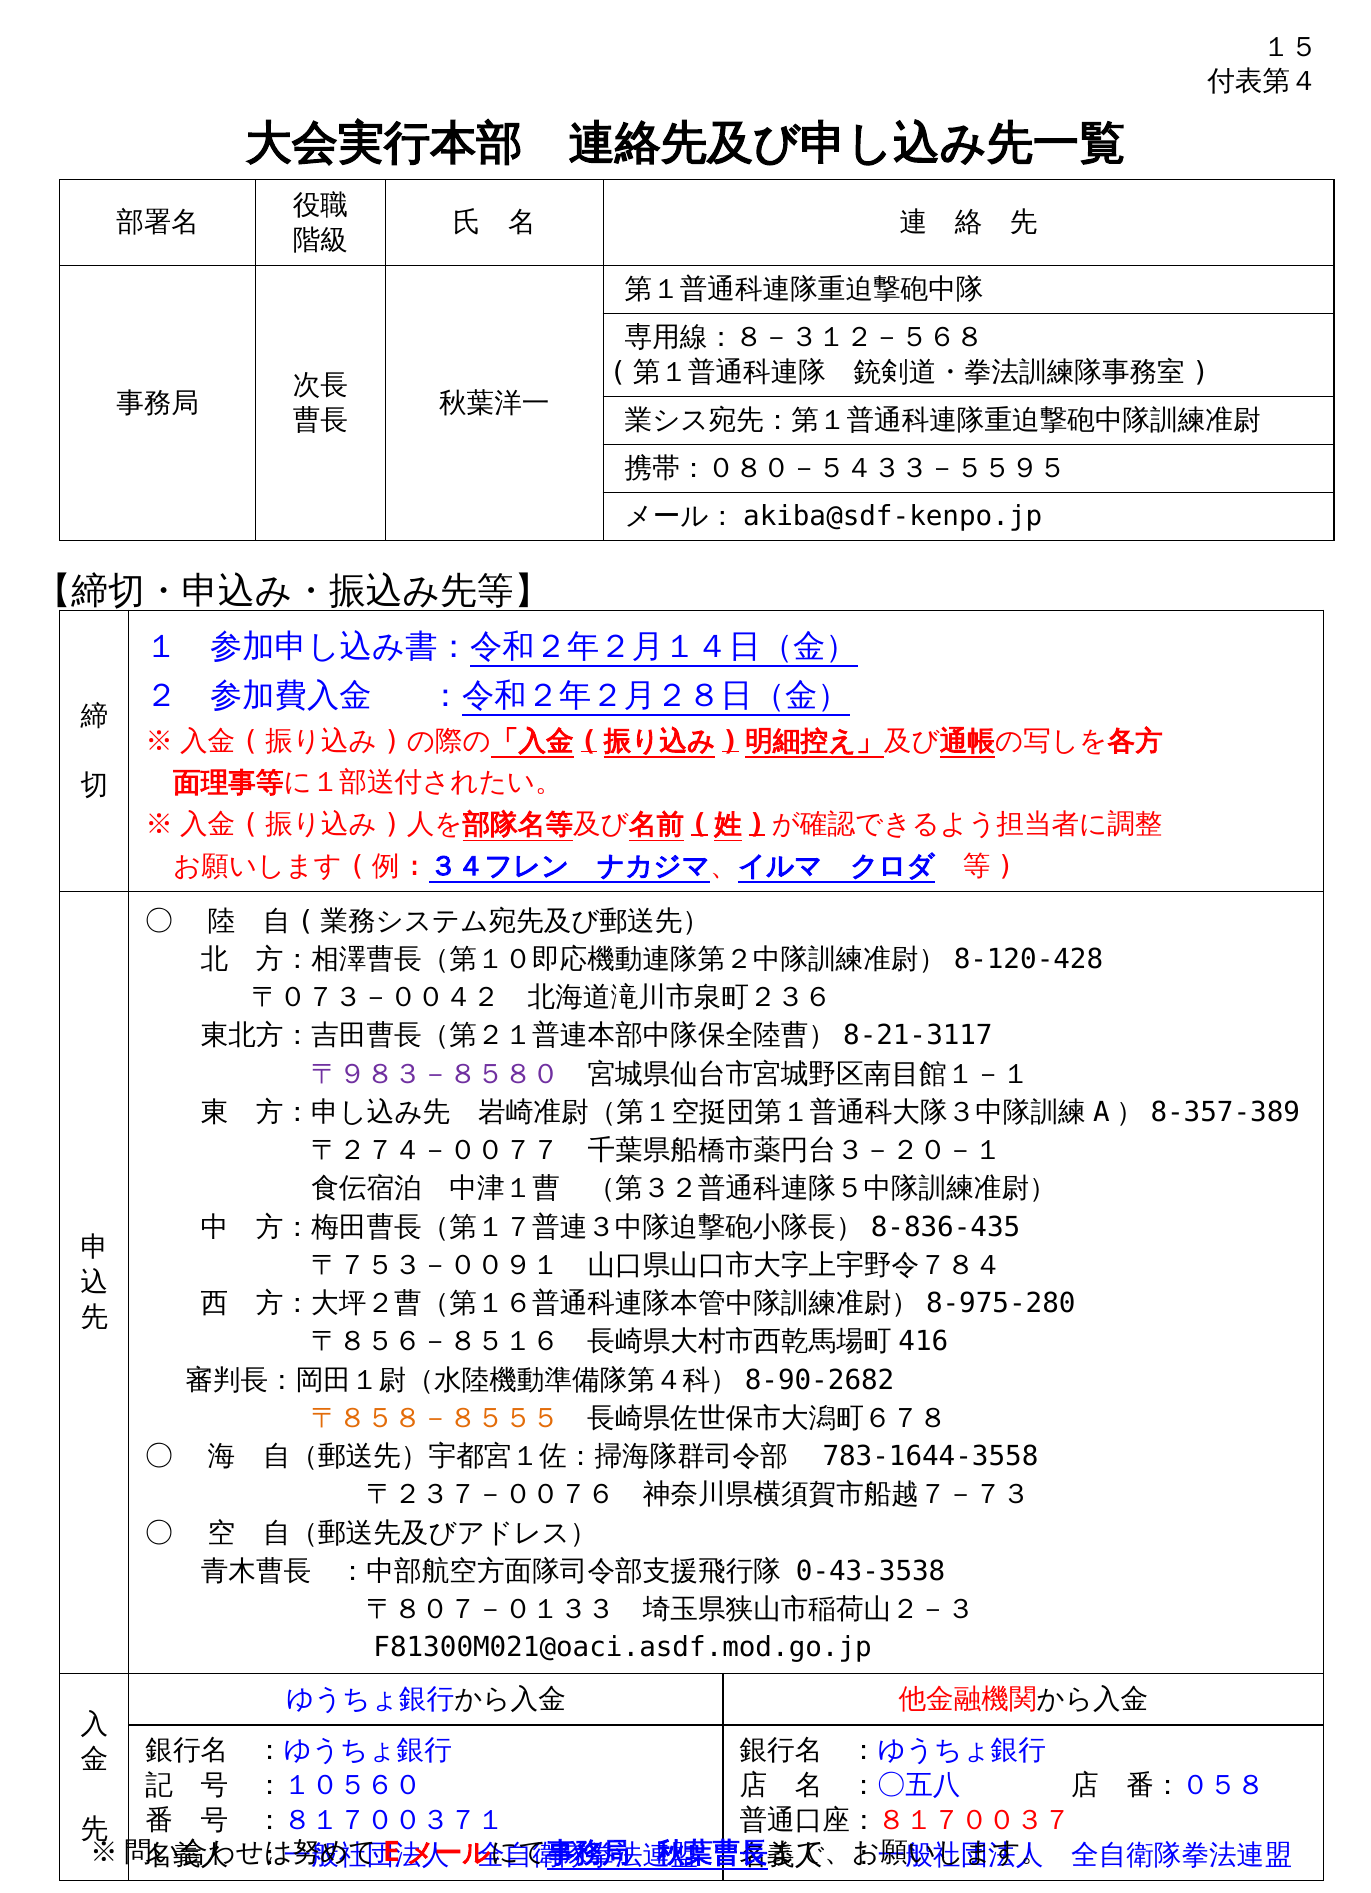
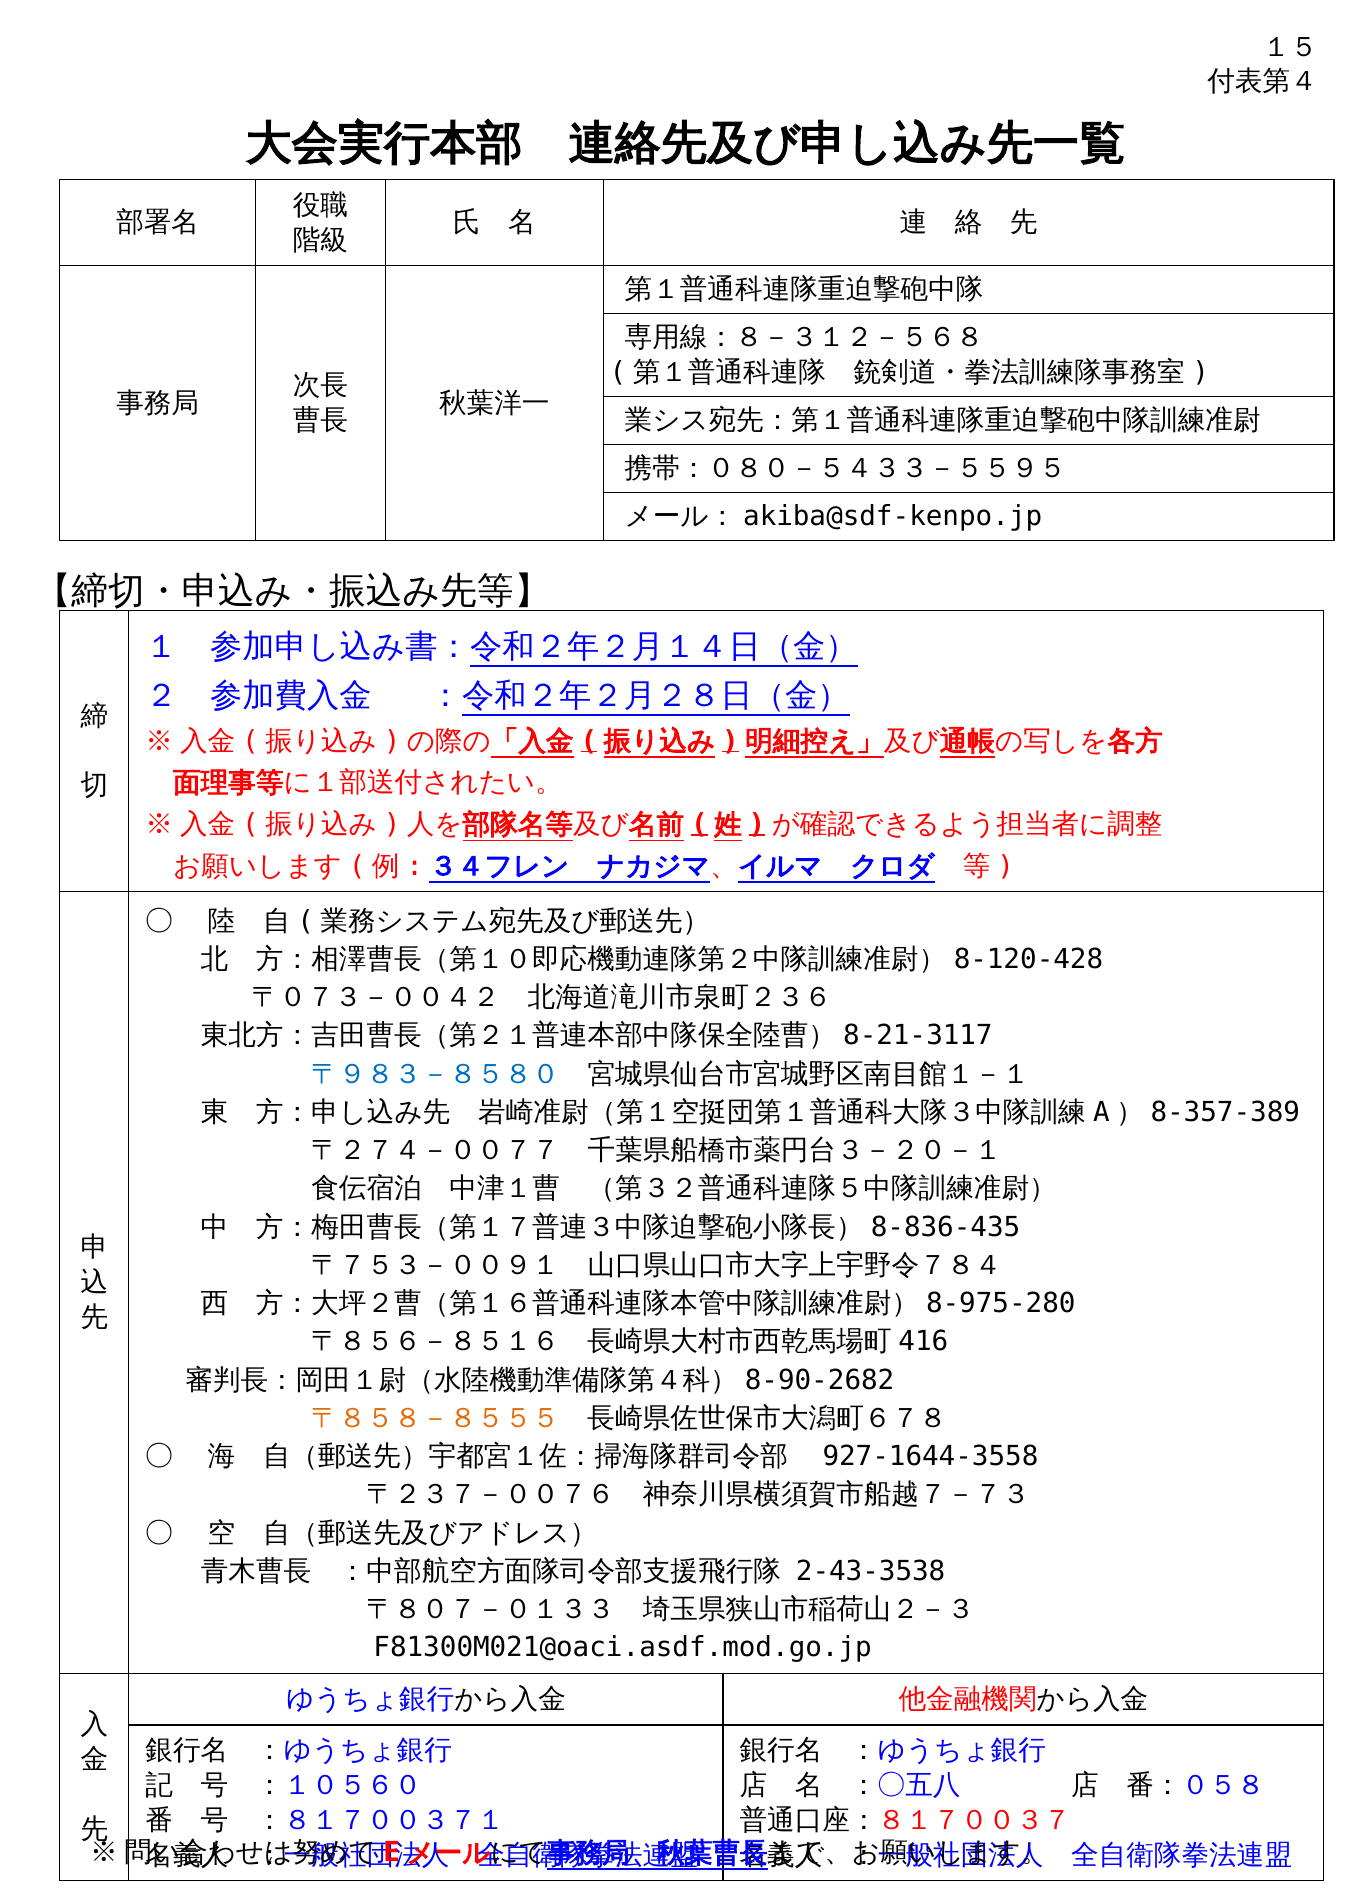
〒９８３－８５８０ colour: purple -> blue
783-1644-3558: 783-1644-3558 -> 927-1644-3558
0-43-3538: 0-43-3538 -> 2-43-3538
